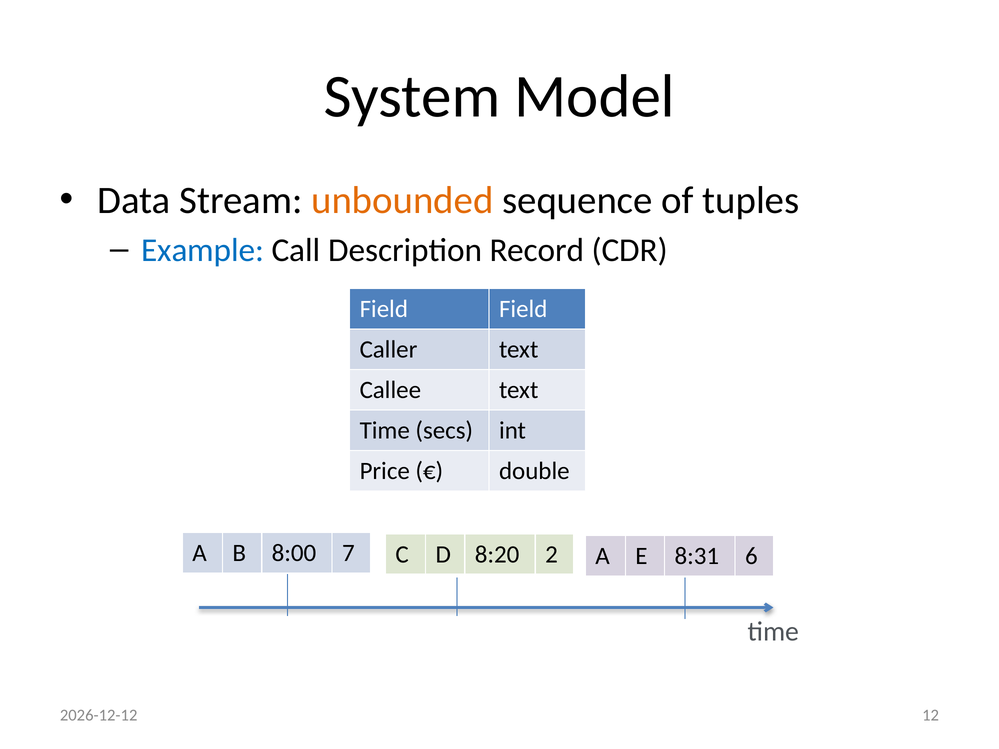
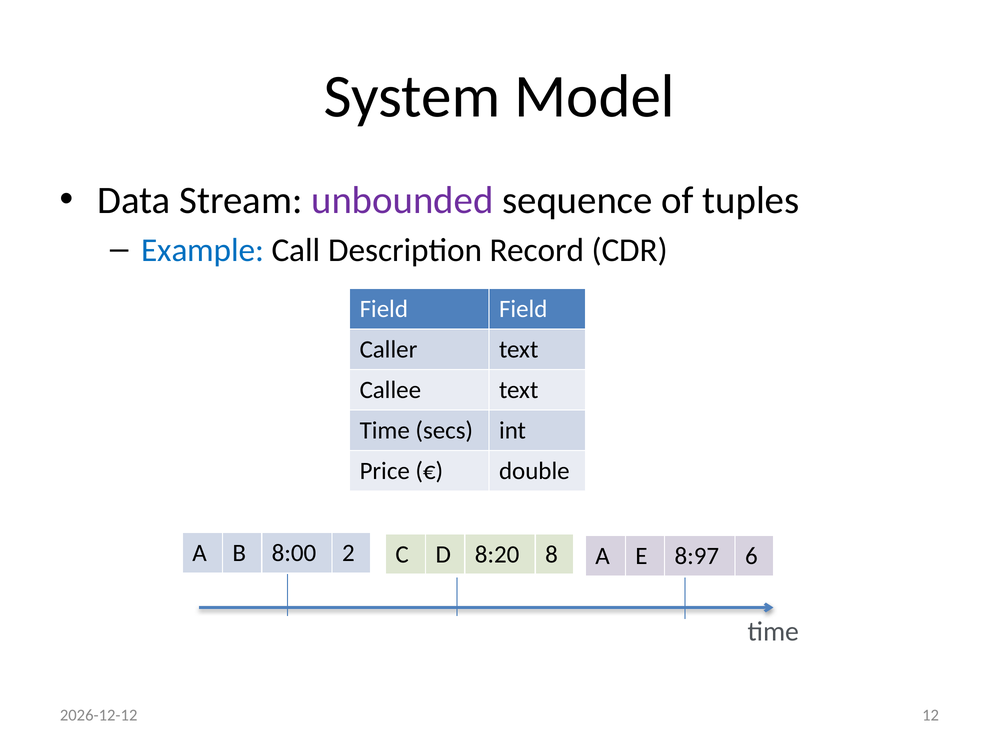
unbounded colour: orange -> purple
7: 7 -> 2
2: 2 -> 8
8:31: 8:31 -> 8:97
